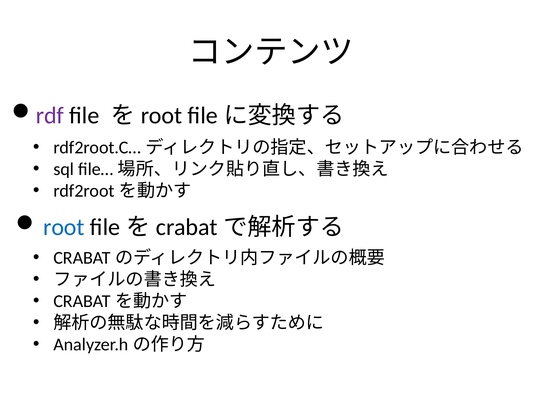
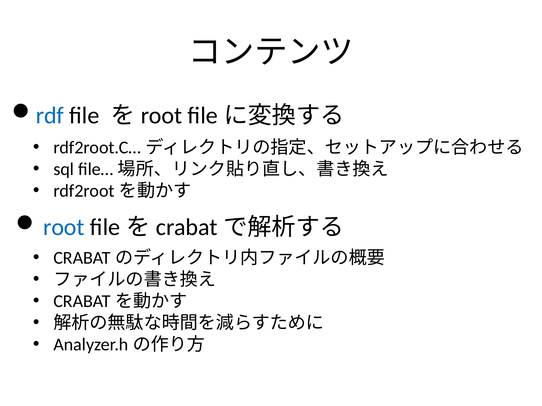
rdf colour: purple -> blue
